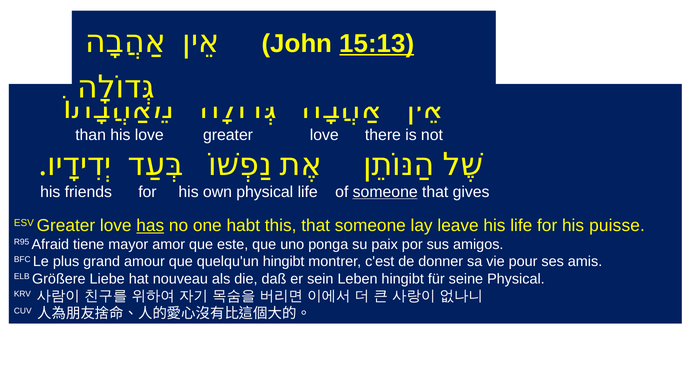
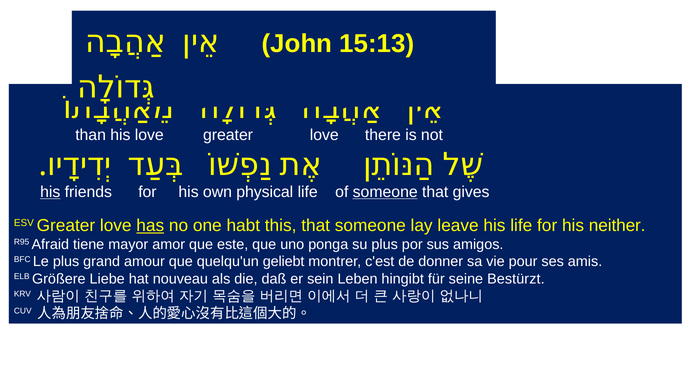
15:13 underline: present -> none
his at (50, 192) underline: none -> present
puisse: puisse -> neither
su paix: paix -> plus
quelqu'un hingibt: hingibt -> geliebt
seine Physical: Physical -> Bestürzt
